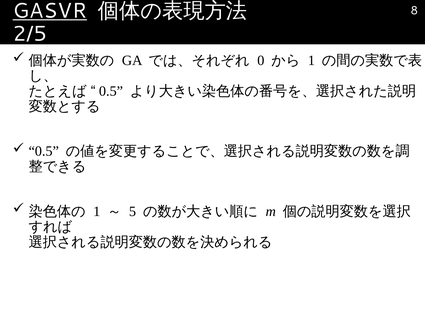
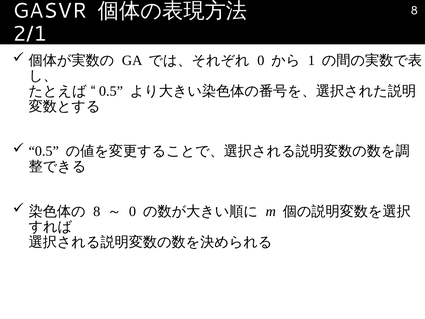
GASVR underline: present -> none
2/5: 2/5 -> 2/1
1 at (97, 211): 1 -> 8
5 at (133, 211): 5 -> 0
